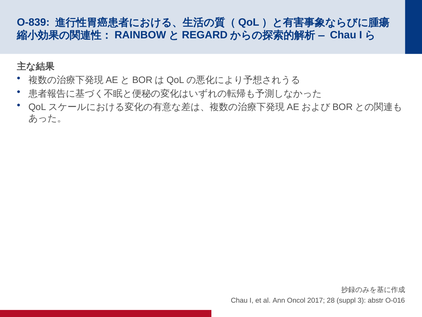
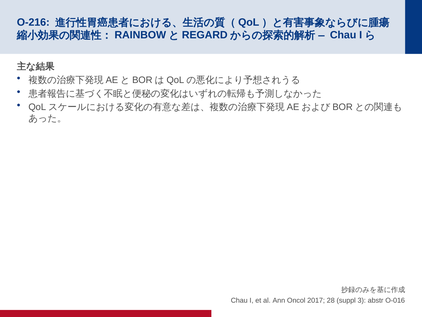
O-839: O-839 -> O-216
